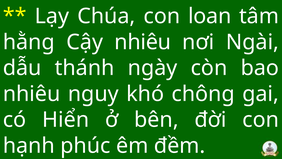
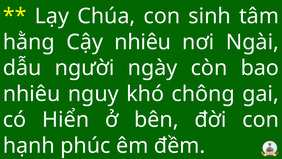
loan: loan -> sinh
thánh: thánh -> người
